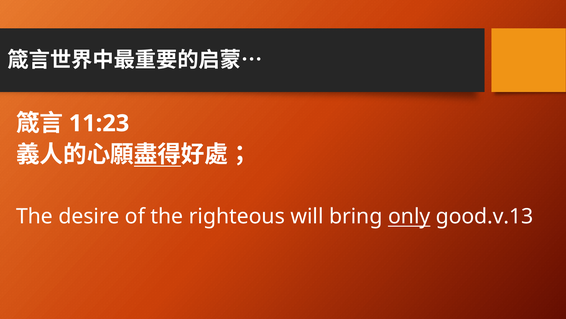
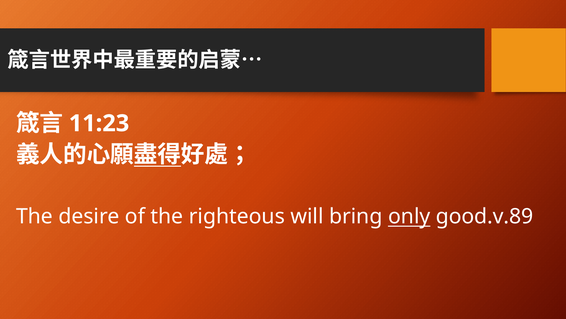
good.v.13: good.v.13 -> good.v.89
